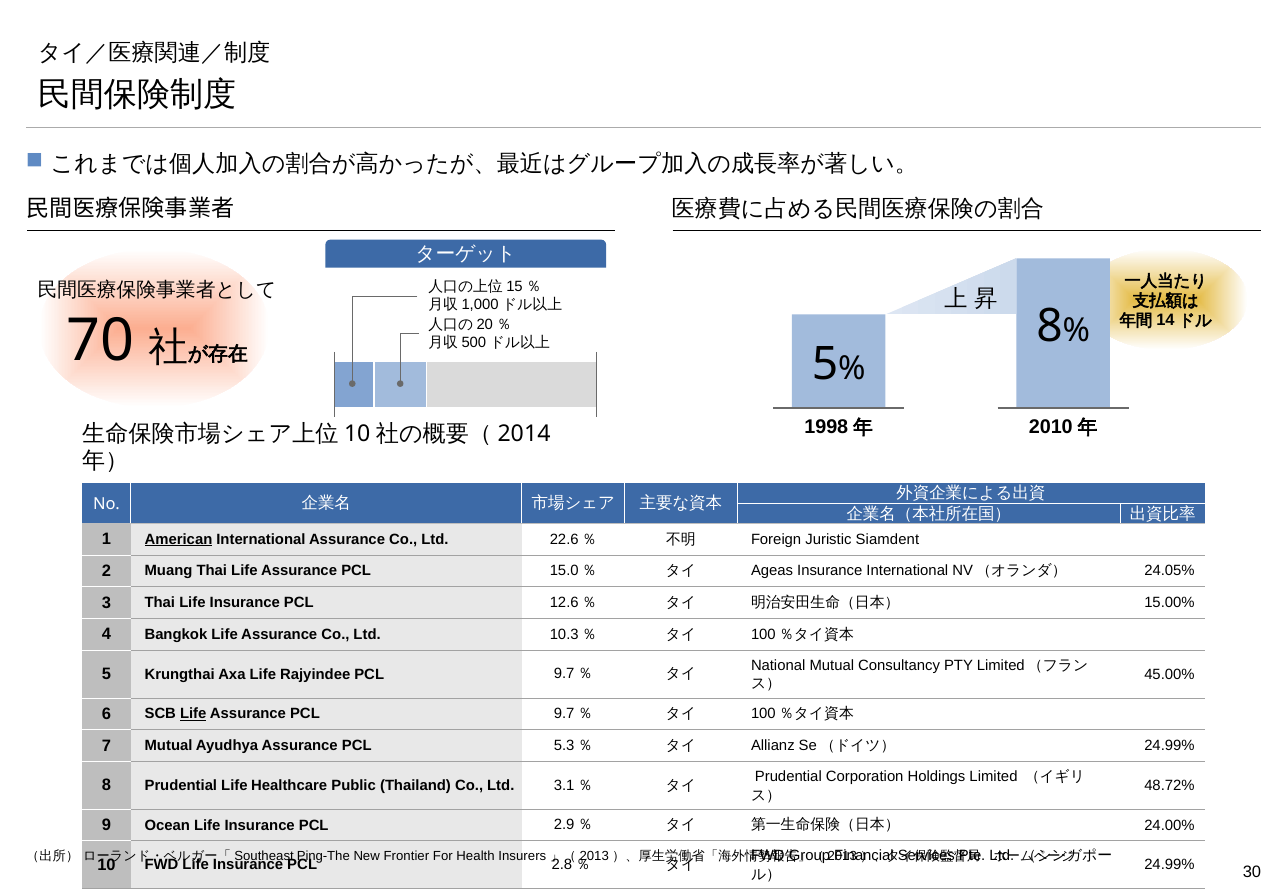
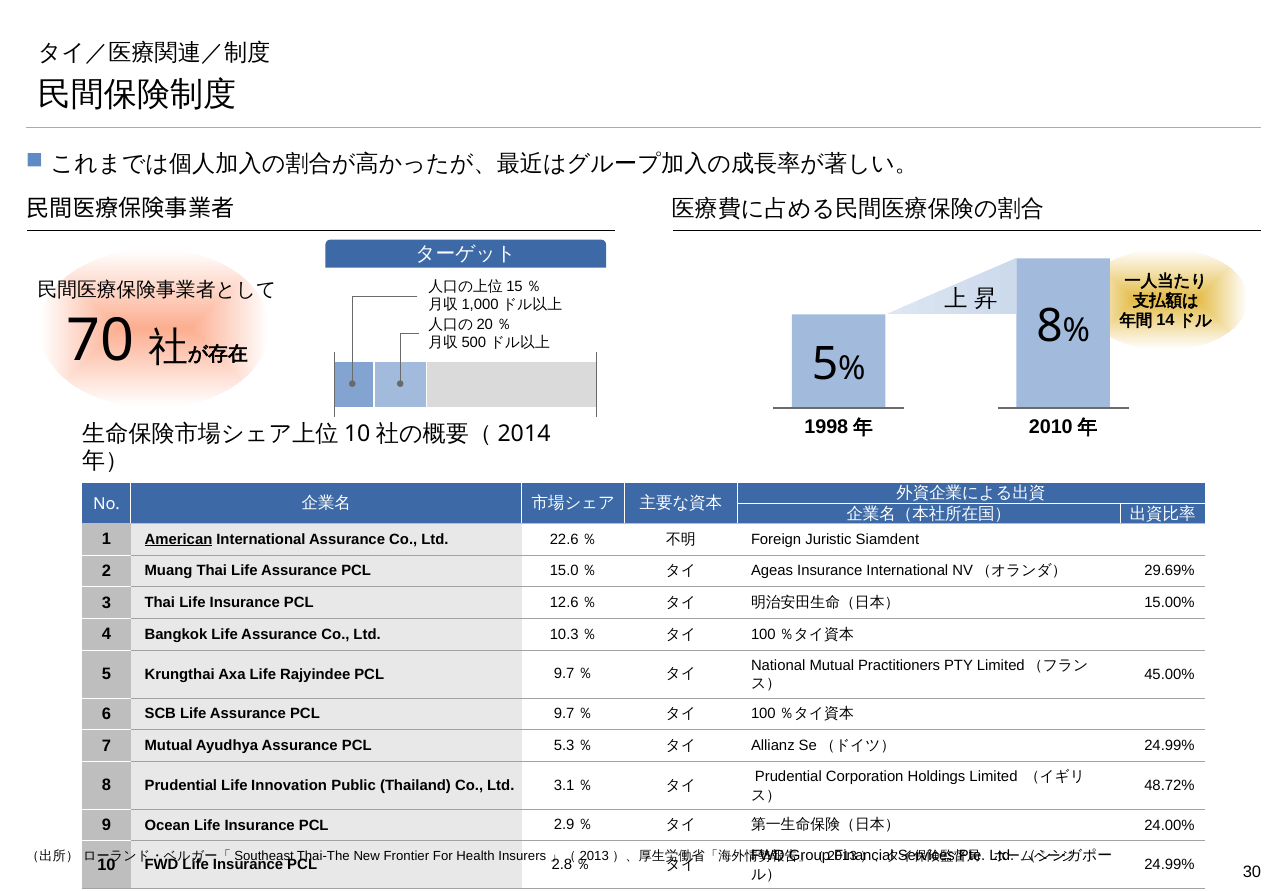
24.05%: 24.05% -> 29.69%
Consultancy: Consultancy -> Practitioners
Life at (193, 714) underline: present -> none
Healthcare: Healthcare -> Innovation
Ping-The: Ping-The -> Thai-The
